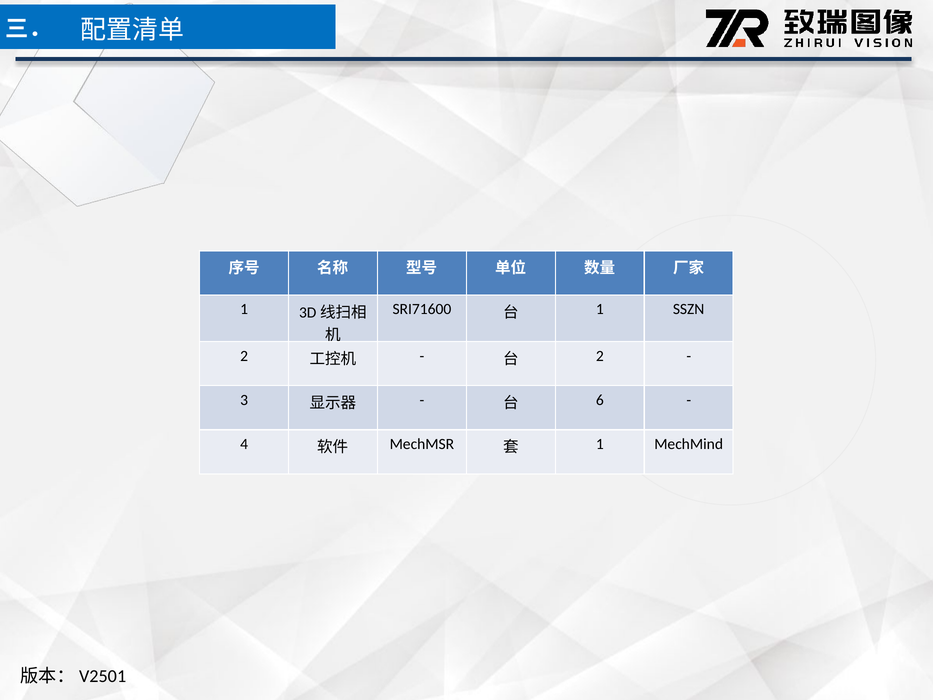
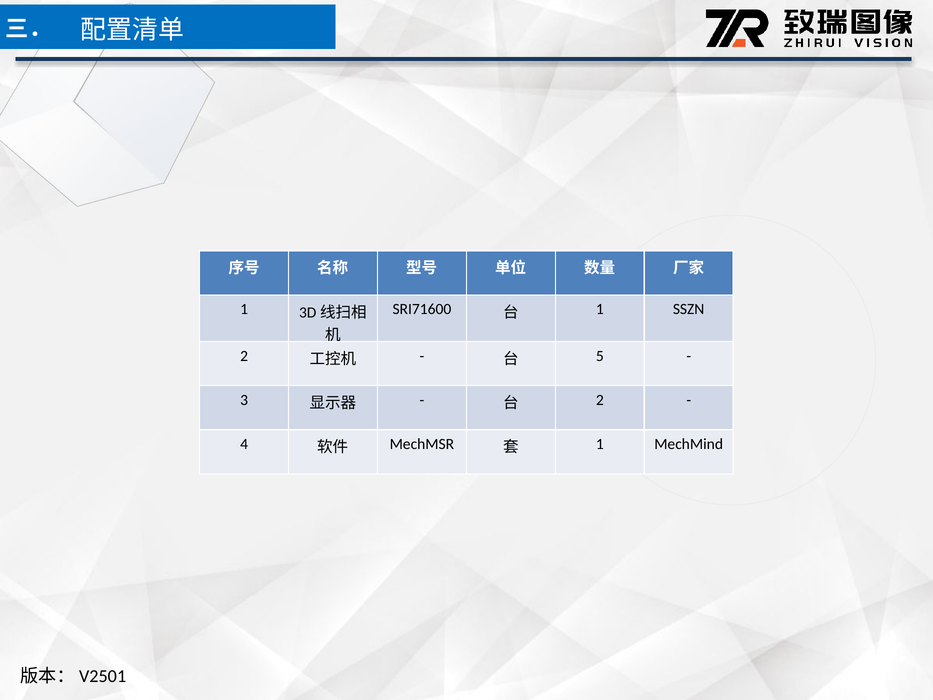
2 at (600, 356): 2 -> 5
6 at (600, 400): 6 -> 2
